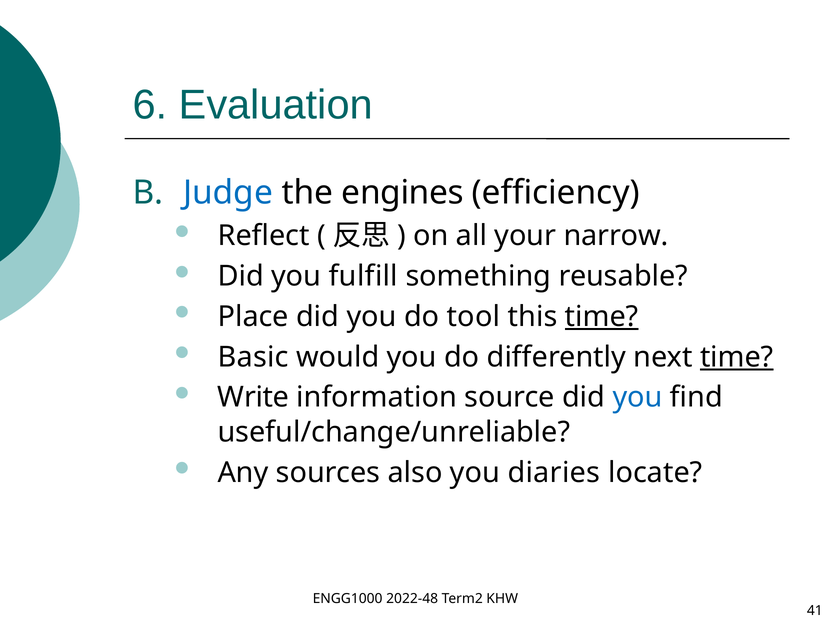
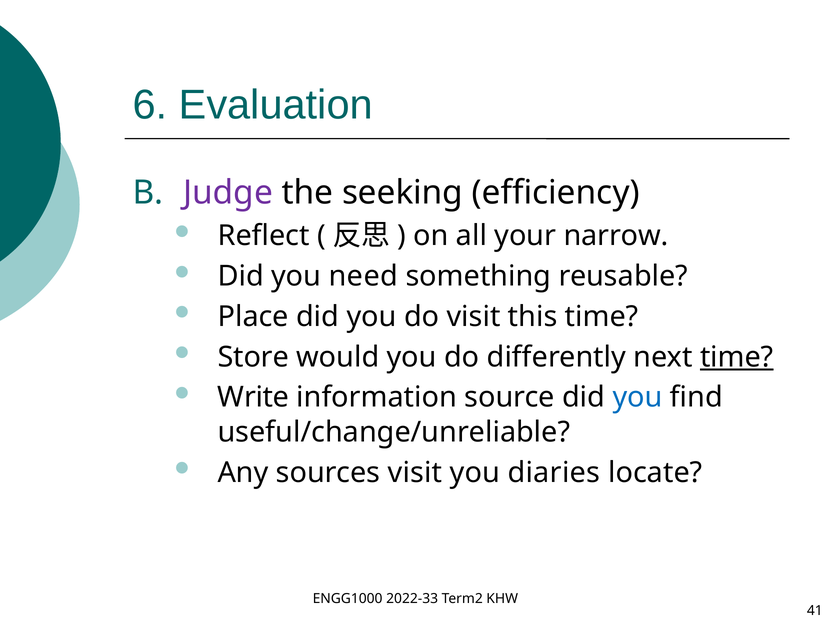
Judge colour: blue -> purple
engines: engines -> seeking
fulfill: fulfill -> need
do tool: tool -> visit
time at (602, 316) underline: present -> none
Basic: Basic -> Store
sources also: also -> visit
2022-48: 2022-48 -> 2022-33
